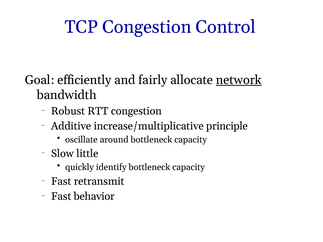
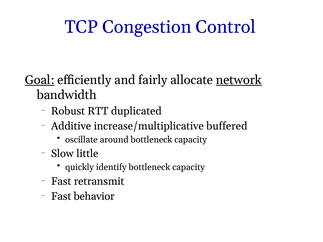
Goal underline: none -> present
RTT congestion: congestion -> duplicated
principle: principle -> buffered
